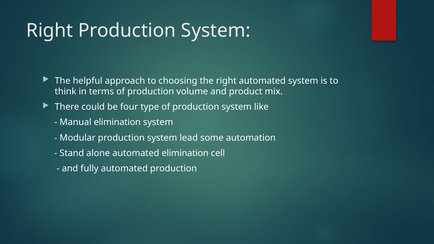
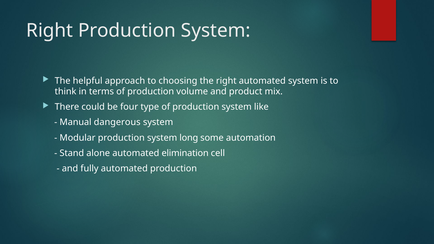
Manual elimination: elimination -> dangerous
lead: lead -> long
